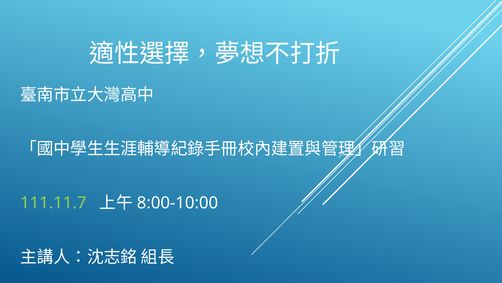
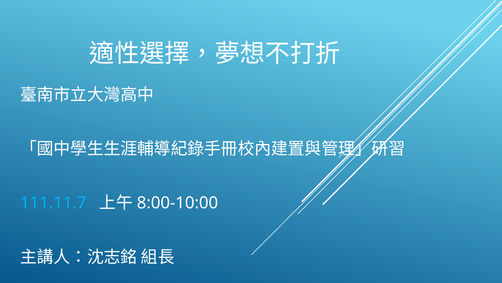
111.11.7 colour: light green -> light blue
